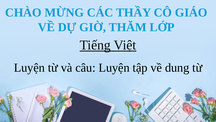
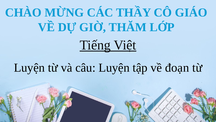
dung: dung -> đoạn
